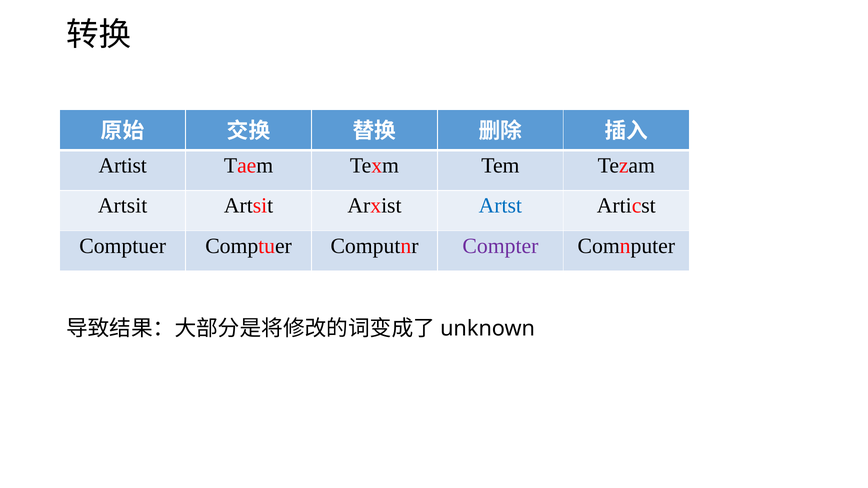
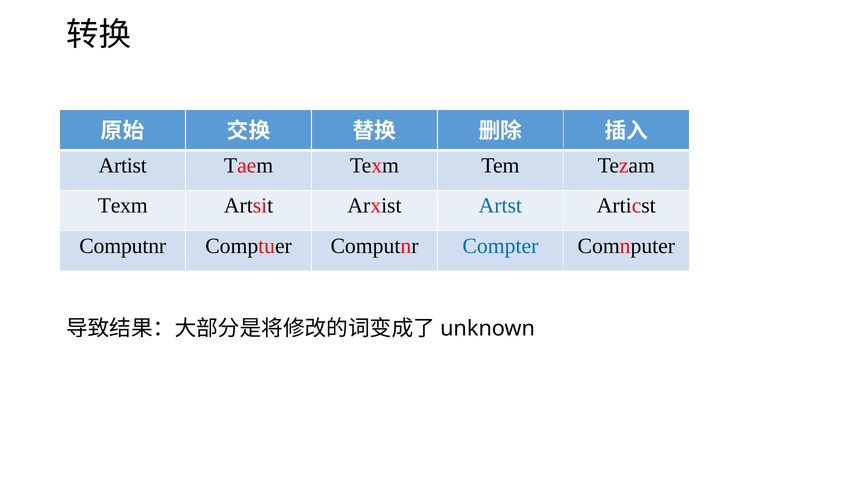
Artsit at (123, 206): Artsit -> Texm
Comptuer at (123, 246): Comptuer -> Computnr
Compter colour: purple -> blue
